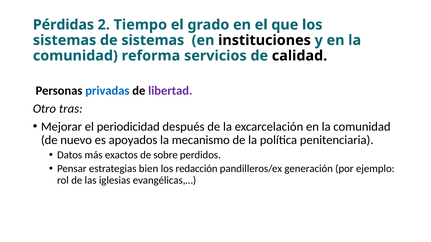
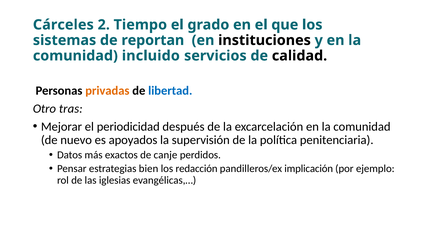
Pérdidas: Pérdidas -> Cárceles
de sistemas: sistemas -> reportan
reforma: reforma -> incluido
privadas colour: blue -> orange
libertad colour: purple -> blue
mecanismo: mecanismo -> supervisión
sobre: sobre -> canje
generación: generación -> implicación
